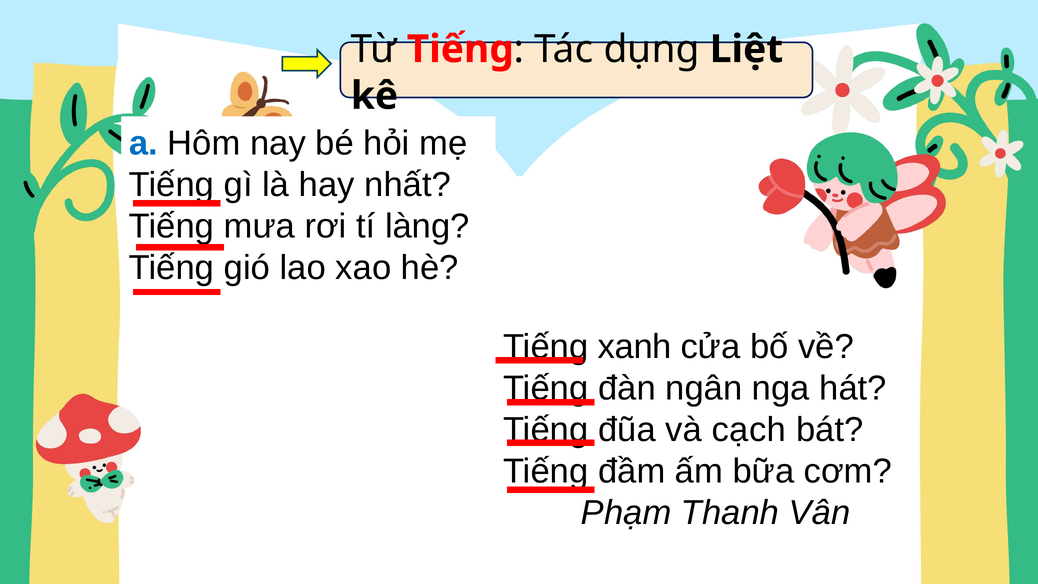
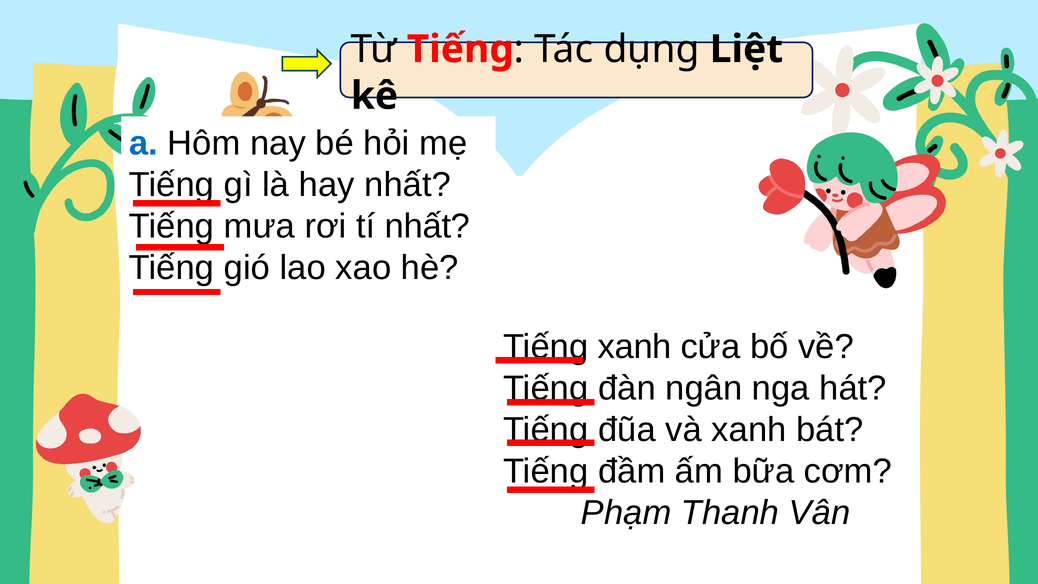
tí làng: làng -> nhất
và cạch: cạch -> xanh
